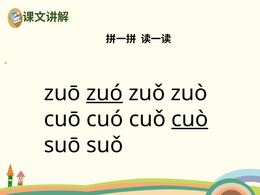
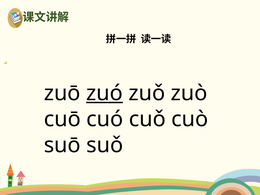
cuò underline: present -> none
